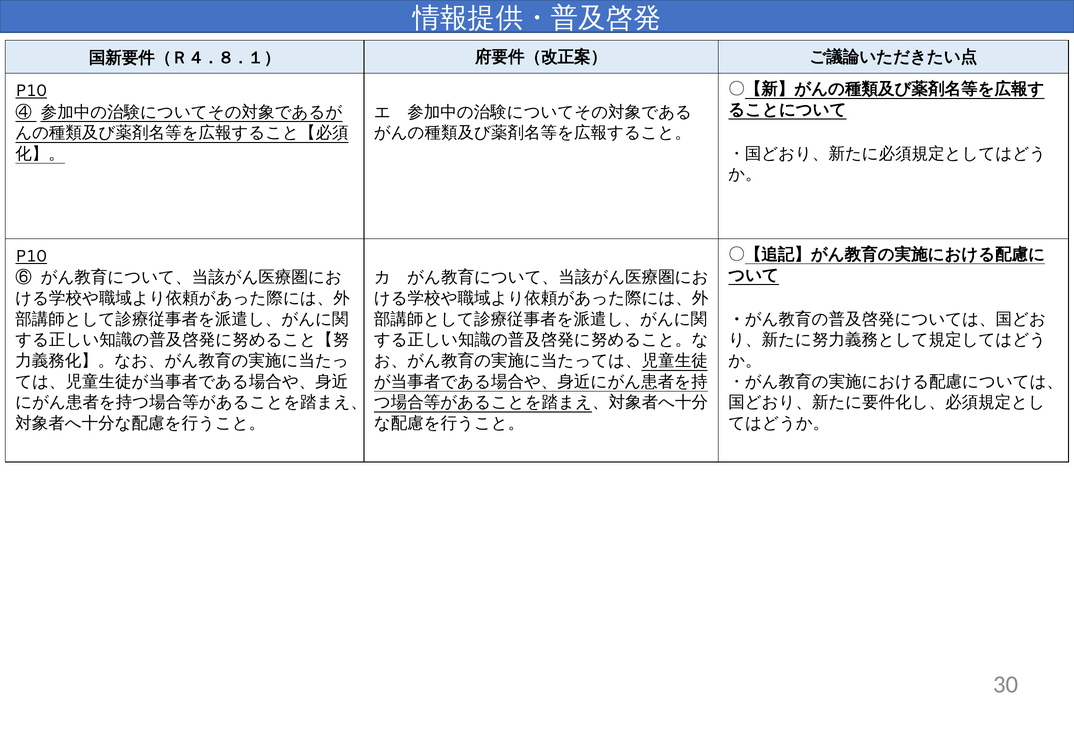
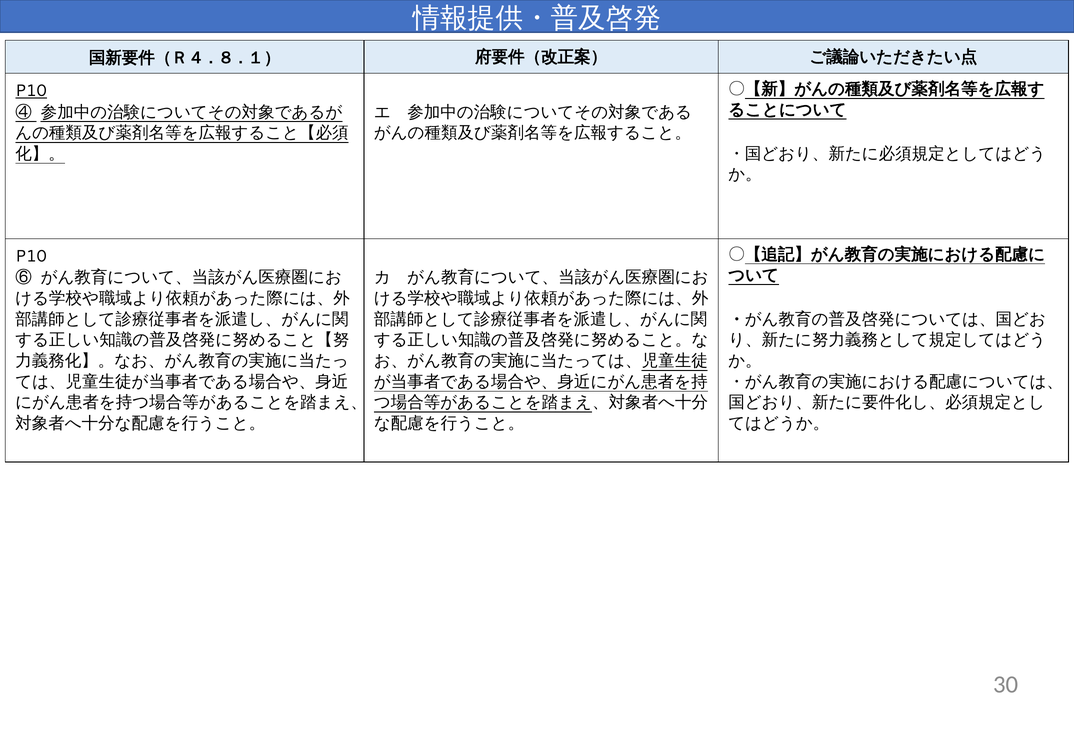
P10 at (31, 256) underline: present -> none
